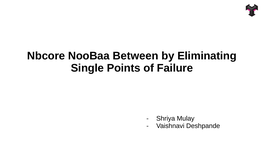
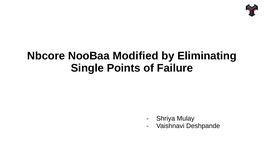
Between: Between -> Modified
